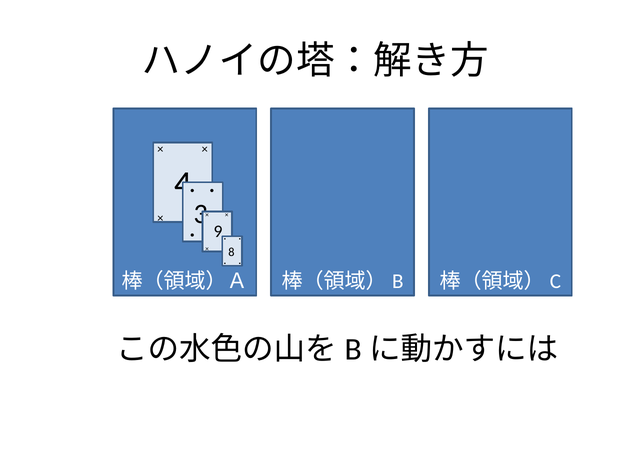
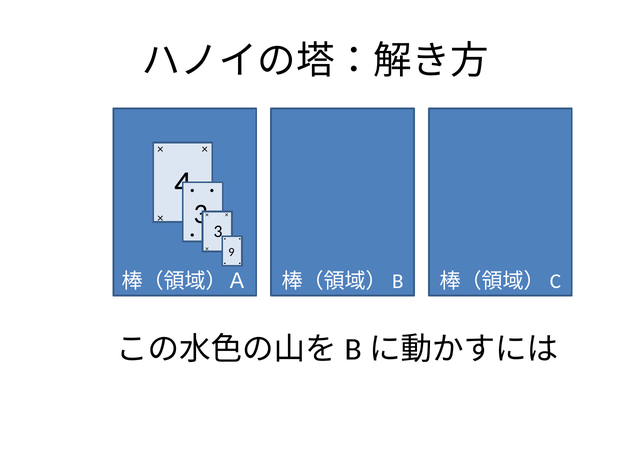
9 at (218, 231): 9 -> 3
8: 8 -> 9
